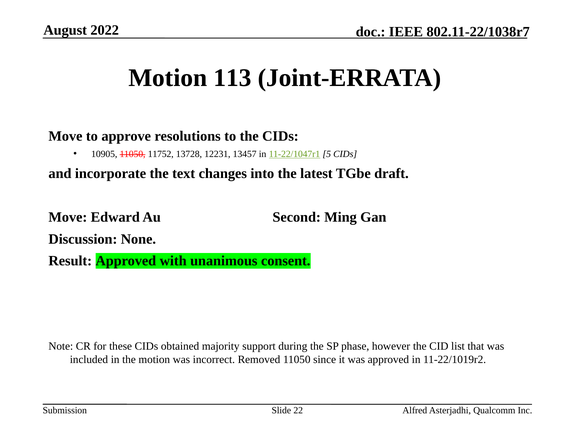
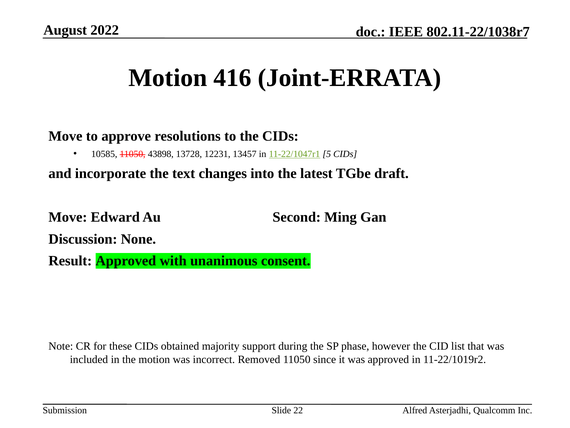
113: 113 -> 416
10905: 10905 -> 10585
11752: 11752 -> 43898
